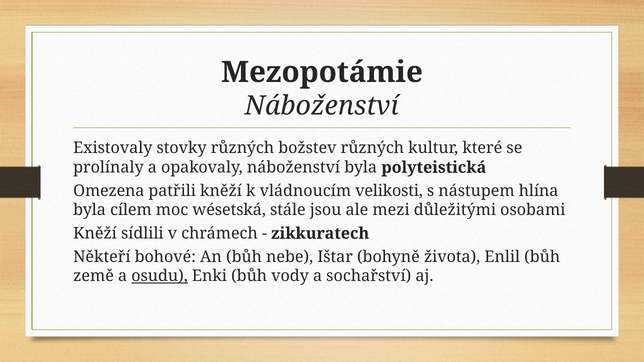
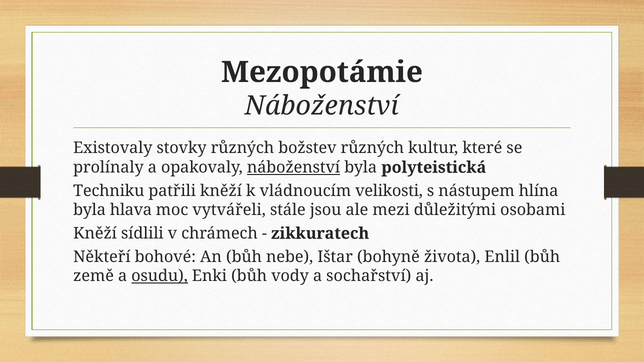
náboženství at (294, 168) underline: none -> present
Omezena: Omezena -> Techniku
cílem: cílem -> hlava
wésetská: wésetská -> vytvářeli
